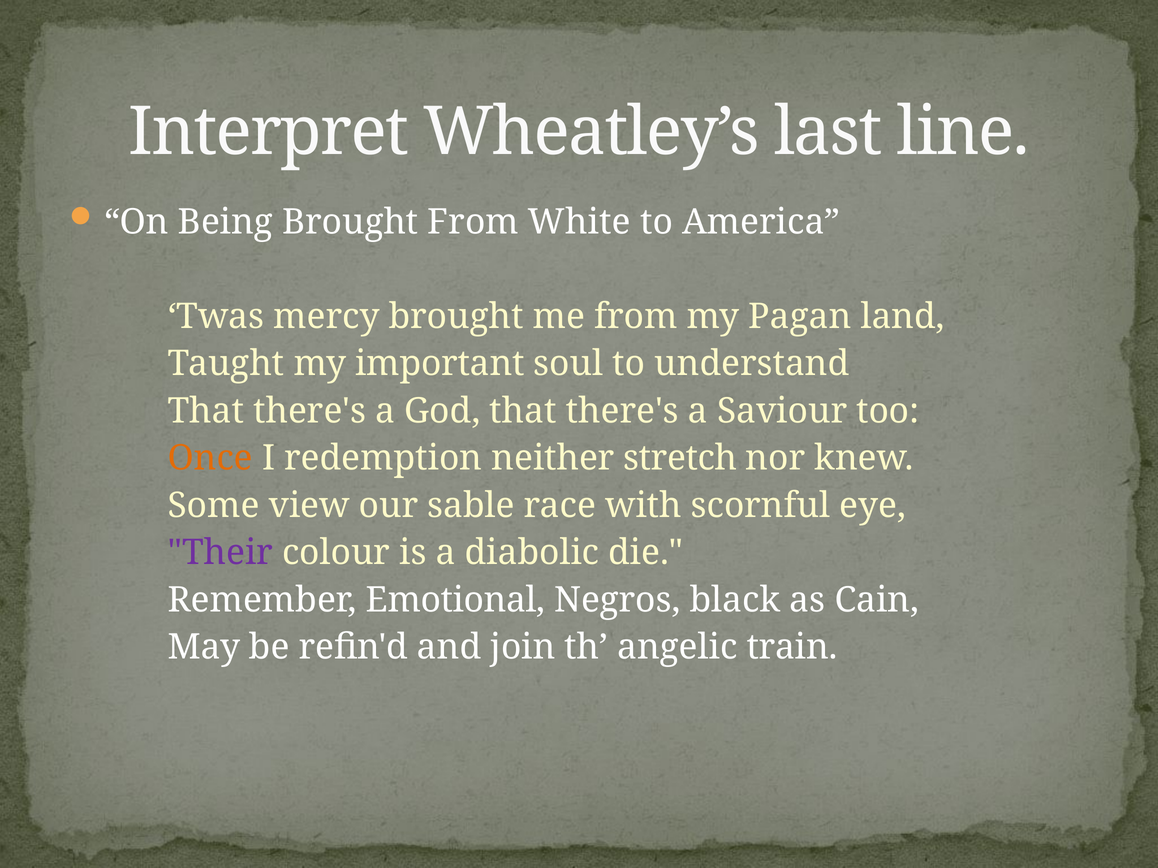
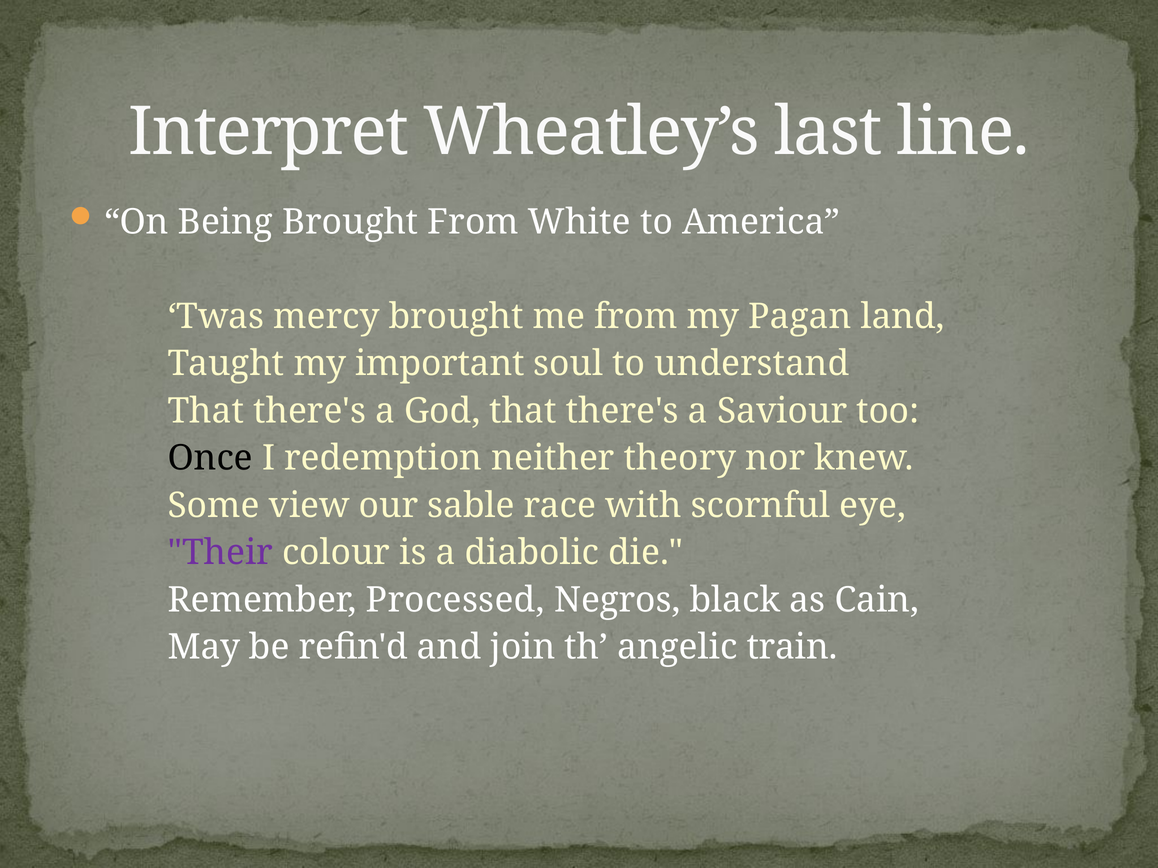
Once colour: orange -> black
stretch: stretch -> theory
Emotional: Emotional -> Processed
